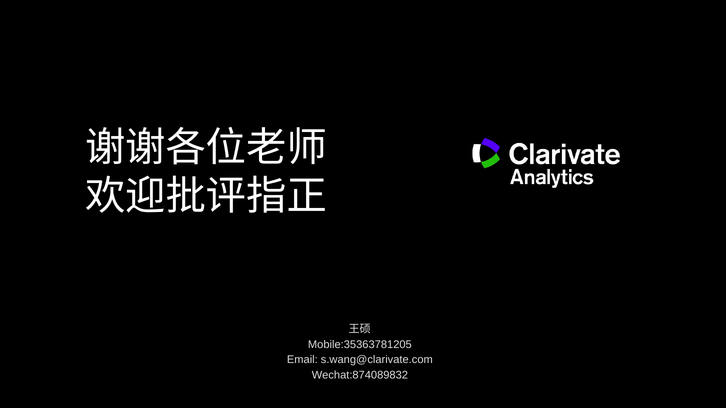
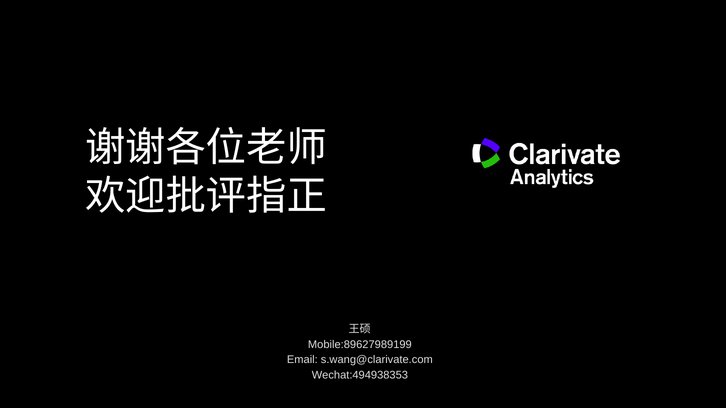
Mobile:35363781205: Mobile:35363781205 -> Mobile:89627989199
Wechat:874089832: Wechat:874089832 -> Wechat:494938353
